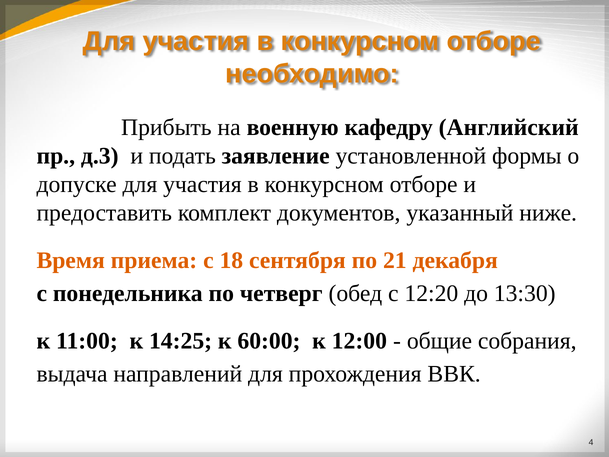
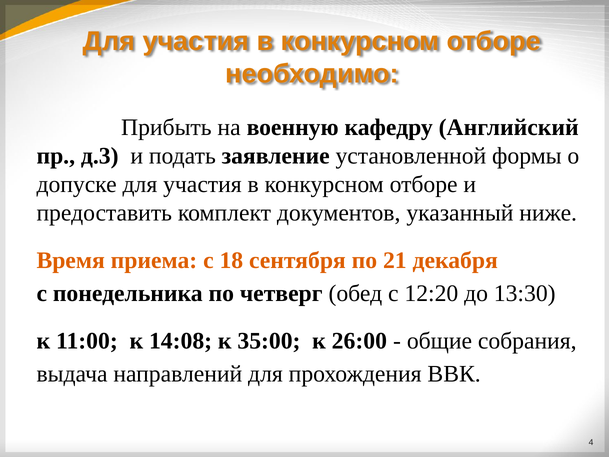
14:25: 14:25 -> 14:08
60:00: 60:00 -> 35:00
12:00: 12:00 -> 26:00
